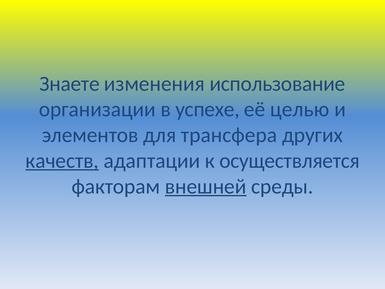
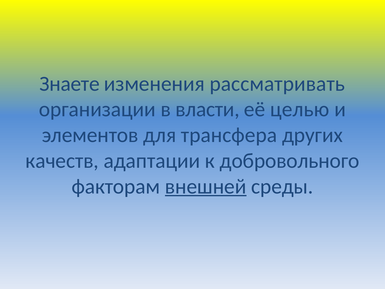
использование: использование -> рассматривать
успехе: успехе -> власти
качеств underline: present -> none
осуществляется: осуществляется -> добровольного
